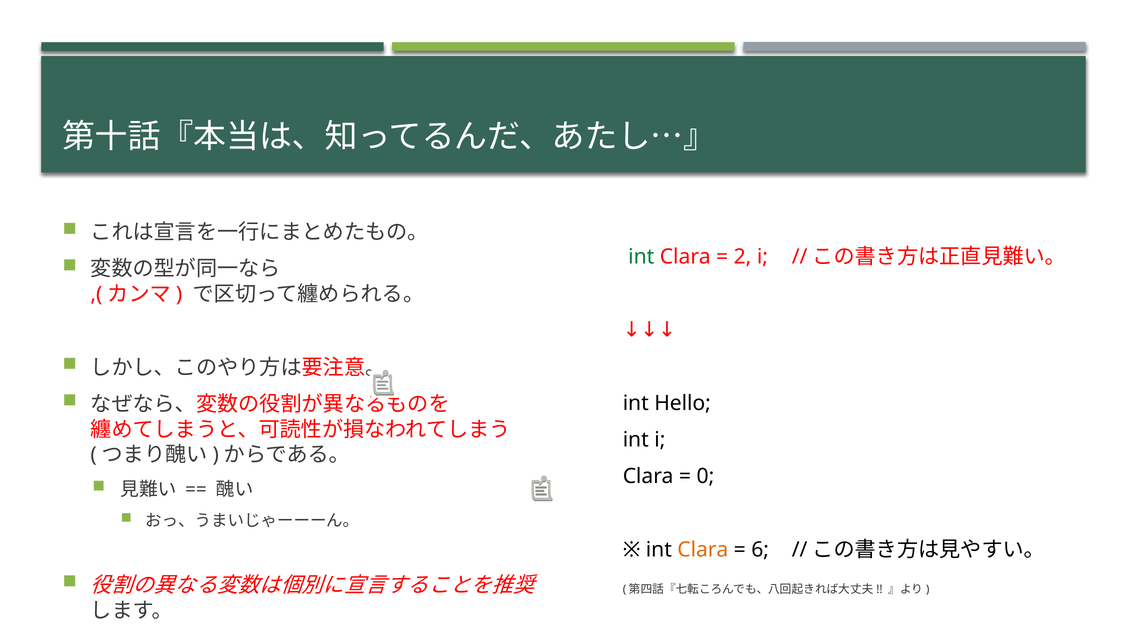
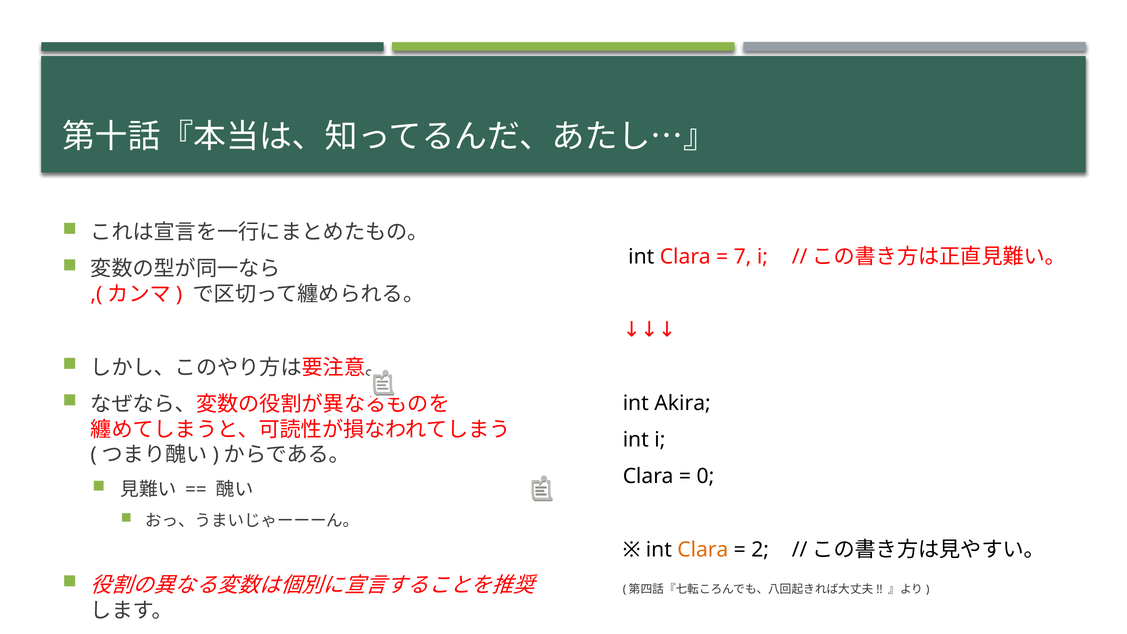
int at (641, 257) colour: green -> black
2: 2 -> 7
Hello: Hello -> Akira
6: 6 -> 2
